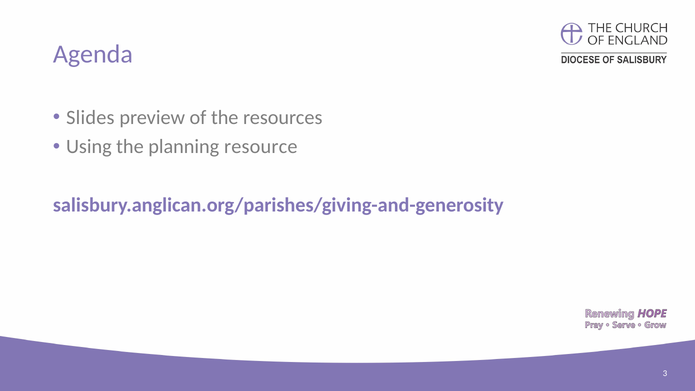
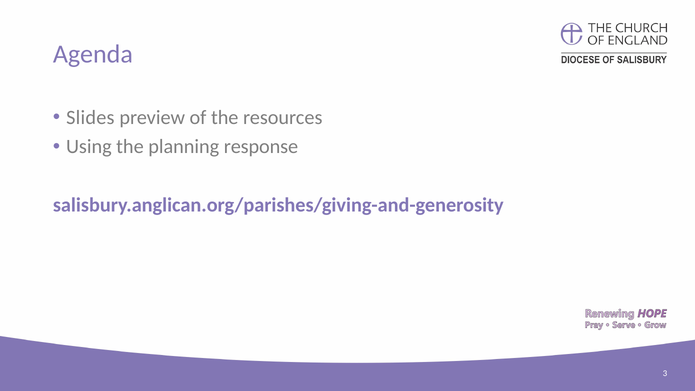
resource: resource -> response
